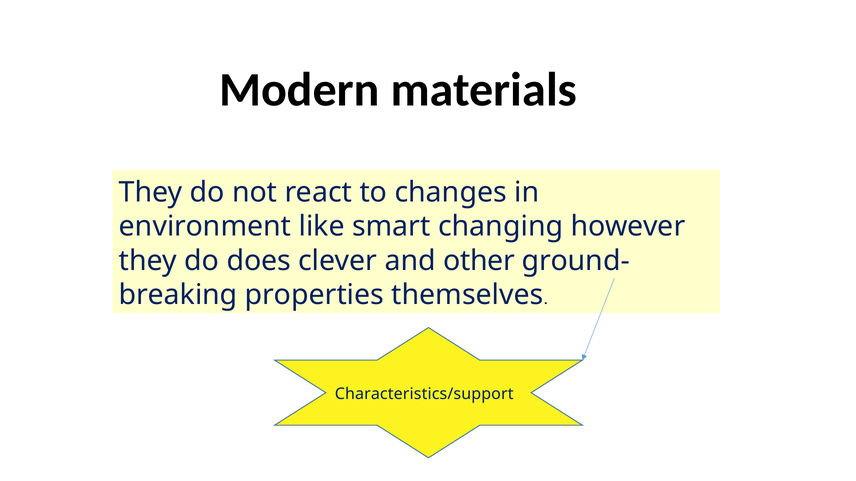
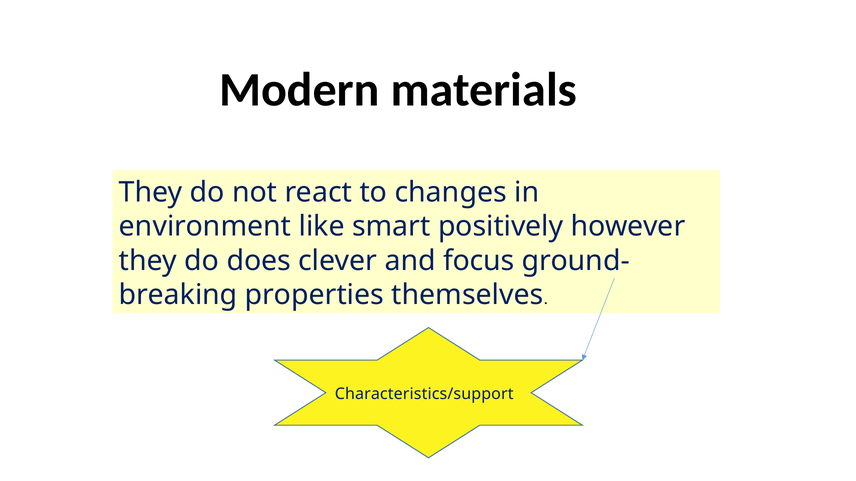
changing: changing -> positively
other: other -> focus
